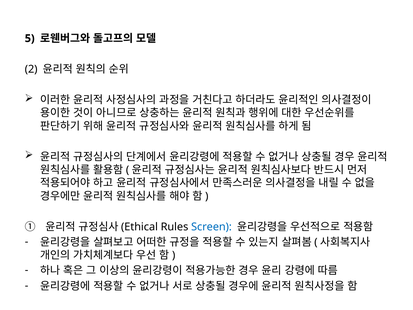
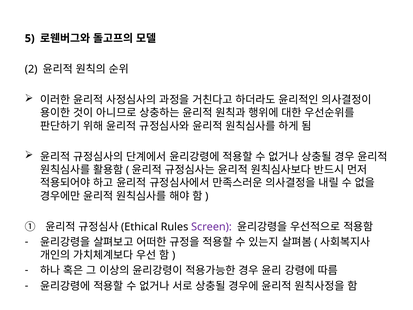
Screen colour: blue -> purple
